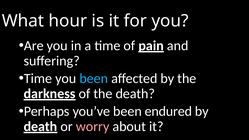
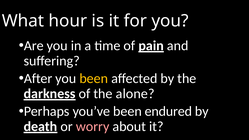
Time at (38, 79): Time -> After
been at (94, 79) colour: light blue -> yellow
the death: death -> alone
